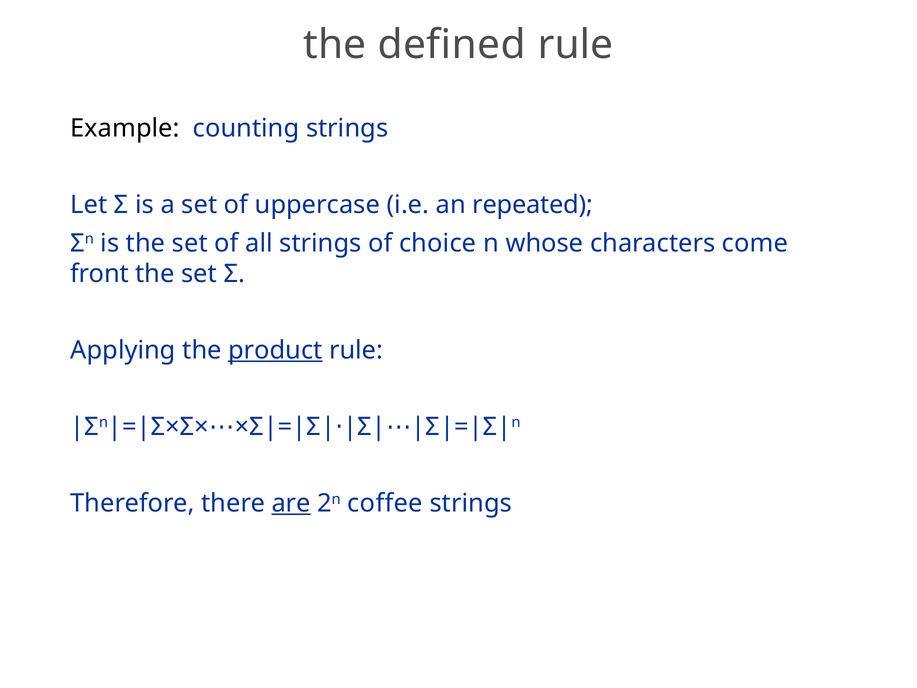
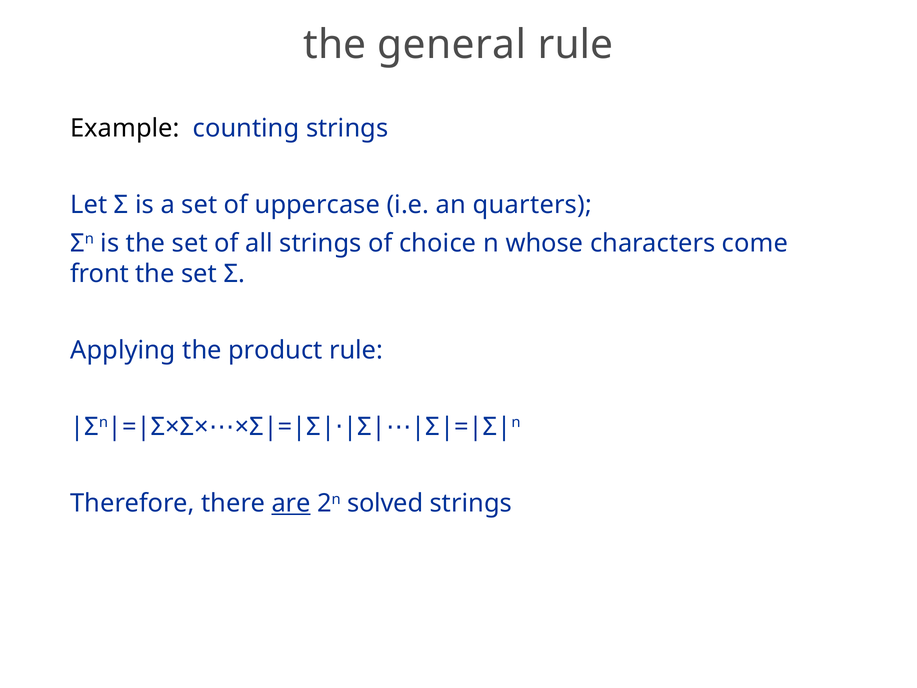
defined: defined -> general
repeated: repeated -> quarters
product underline: present -> none
coffee: coffee -> solved
